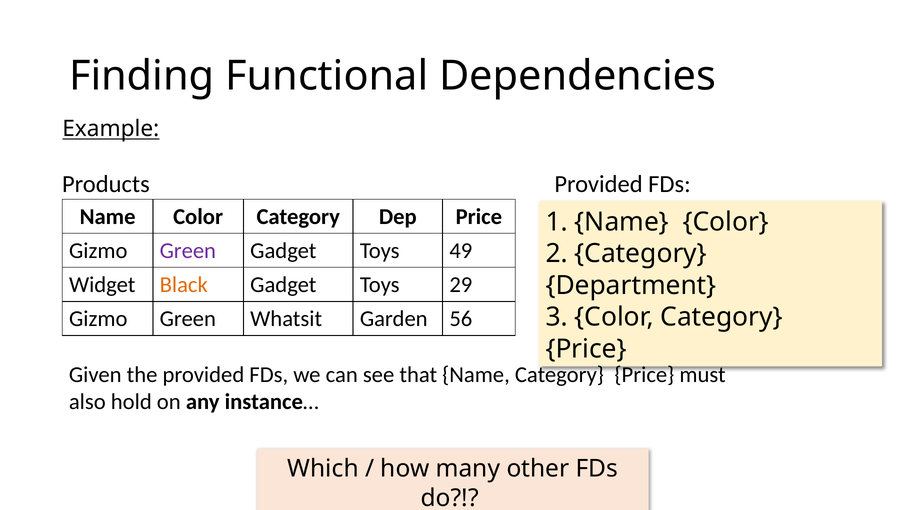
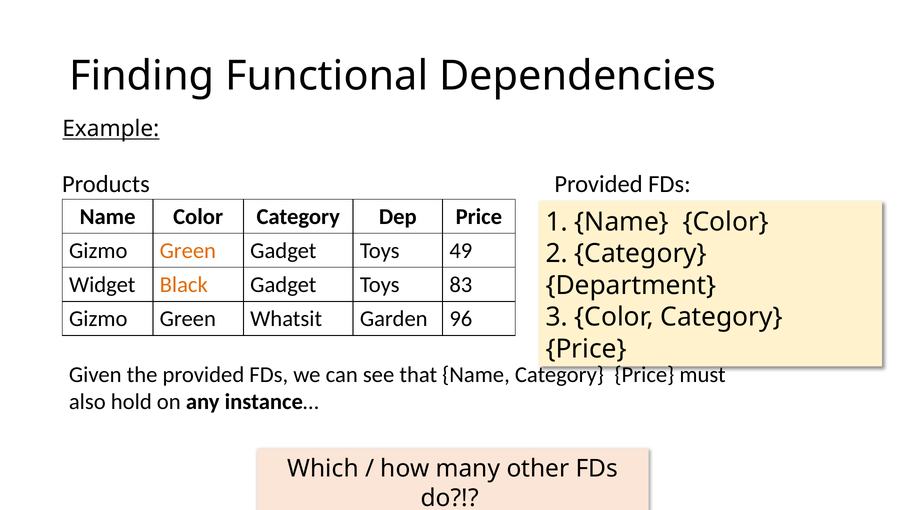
Green at (188, 251) colour: purple -> orange
29: 29 -> 83
56: 56 -> 96
